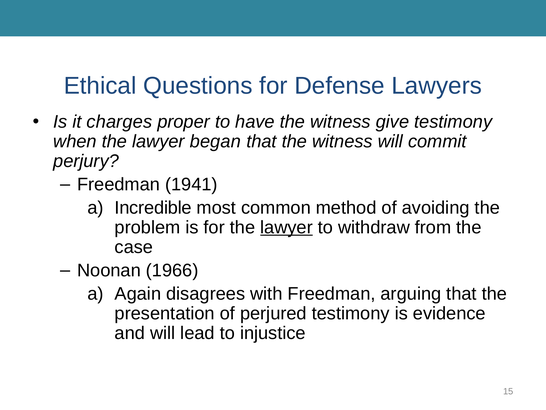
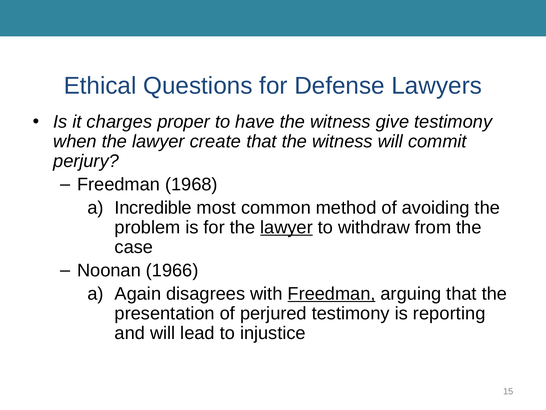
began: began -> create
1941: 1941 -> 1968
Freedman at (332, 293) underline: none -> present
evidence: evidence -> reporting
